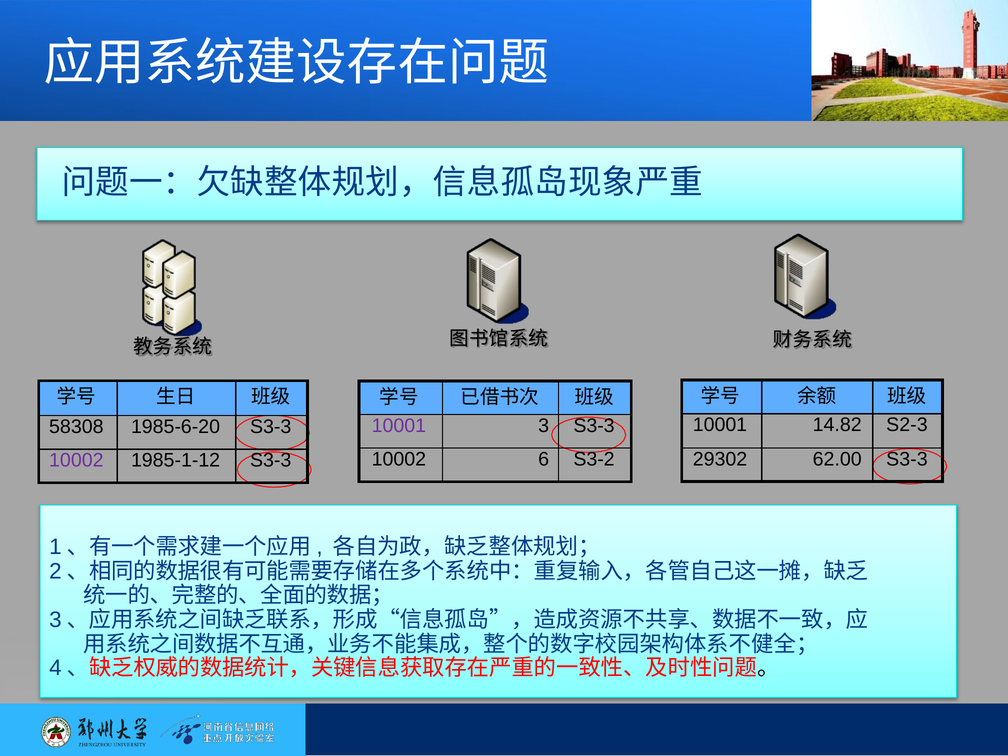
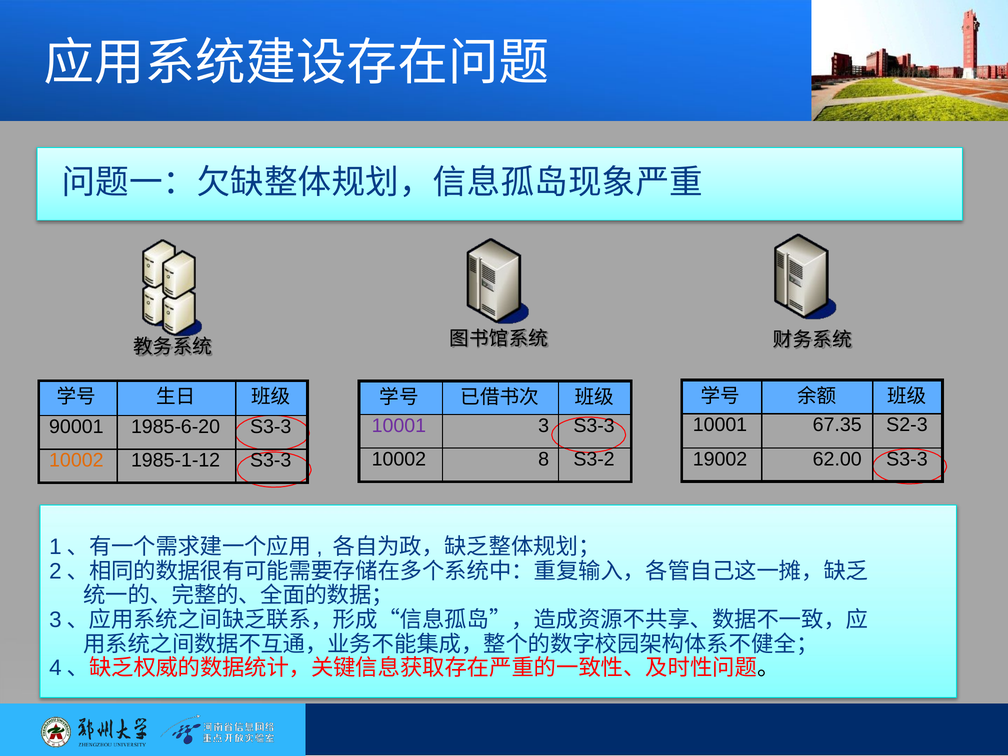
14.82: 14.82 -> 67.35
58308: 58308 -> 90001
29302: 29302 -> 19002
6: 6 -> 8
10002 at (76, 461) colour: purple -> orange
